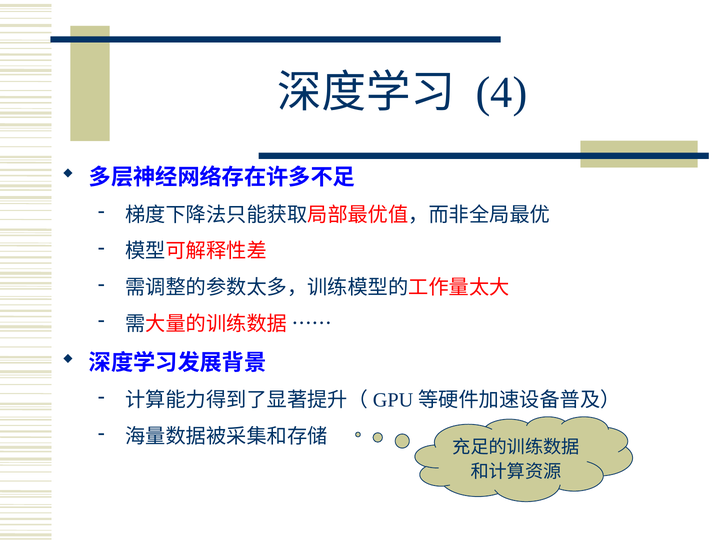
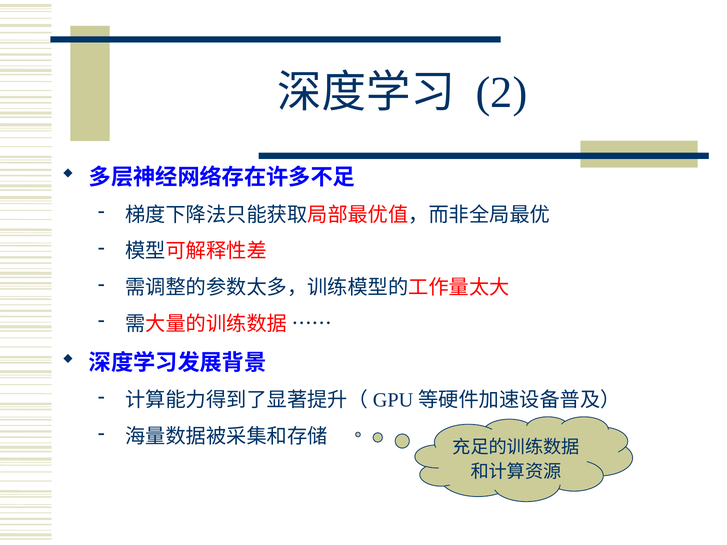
4: 4 -> 2
